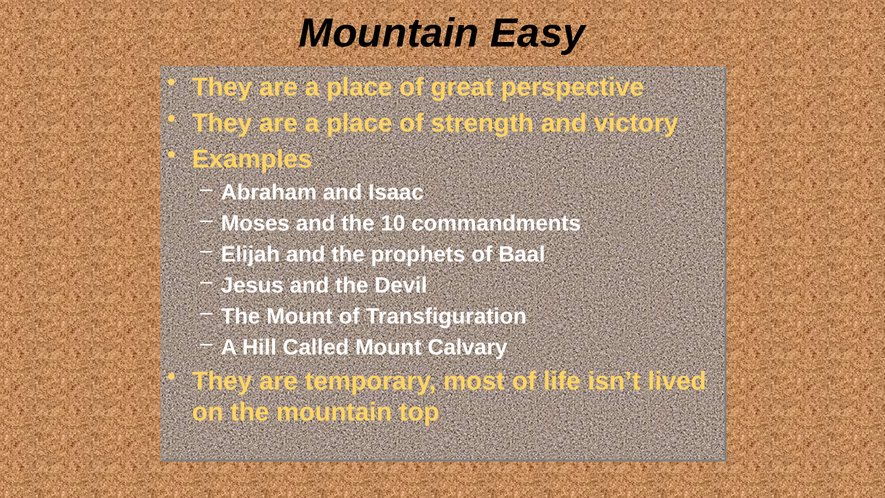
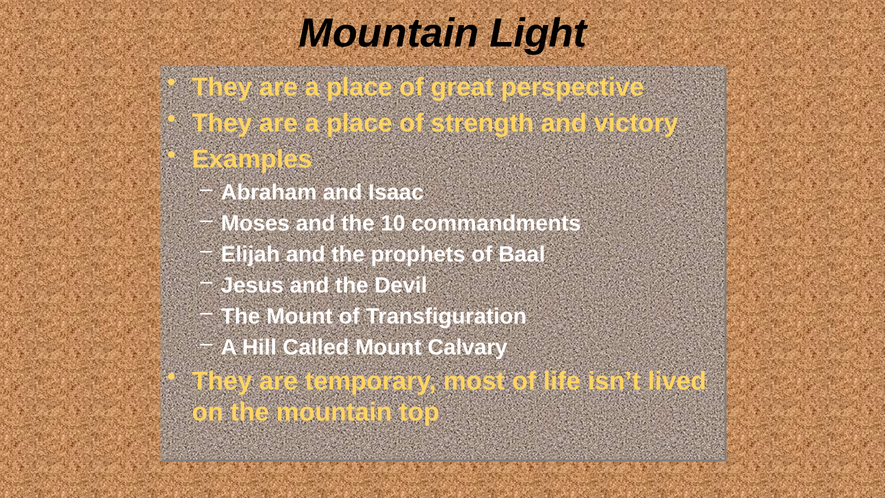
Easy: Easy -> Light
